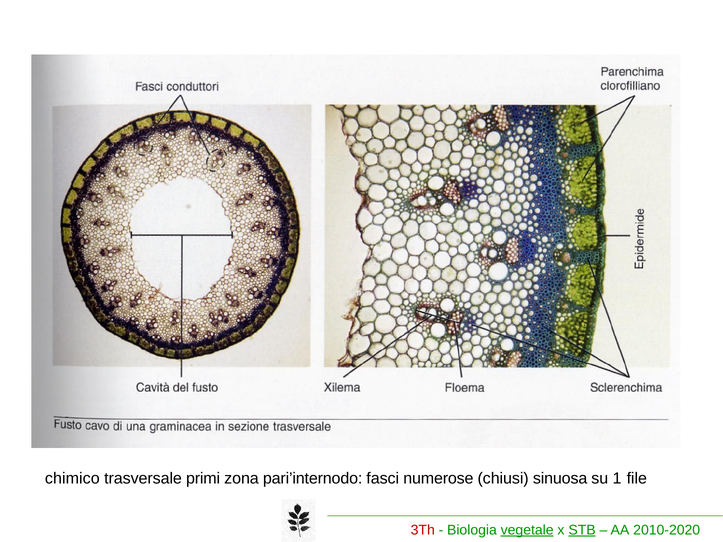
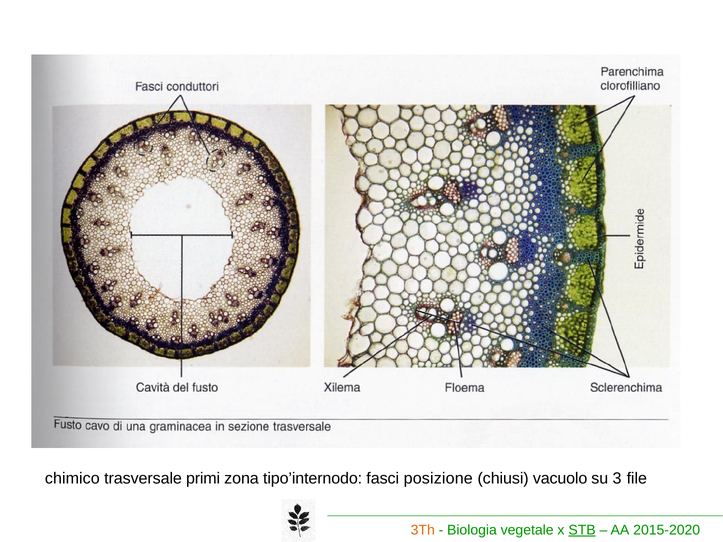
pari’internodo: pari’internodo -> tipo’internodo
numerose: numerose -> posizione
sinuosa: sinuosa -> vacuolo
1: 1 -> 3
3Th colour: red -> orange
vegetale underline: present -> none
2010-2020: 2010-2020 -> 2015-2020
